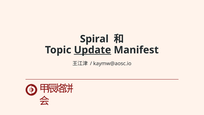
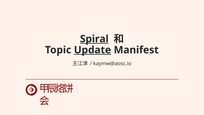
Spiral underline: none -> present
